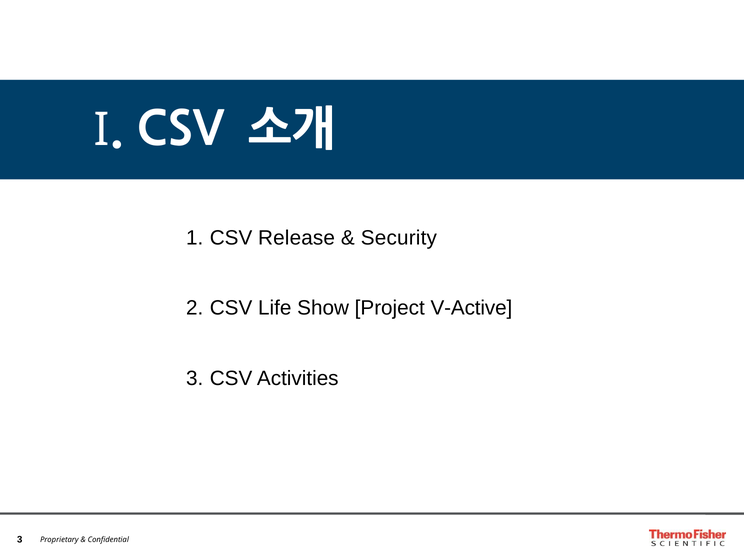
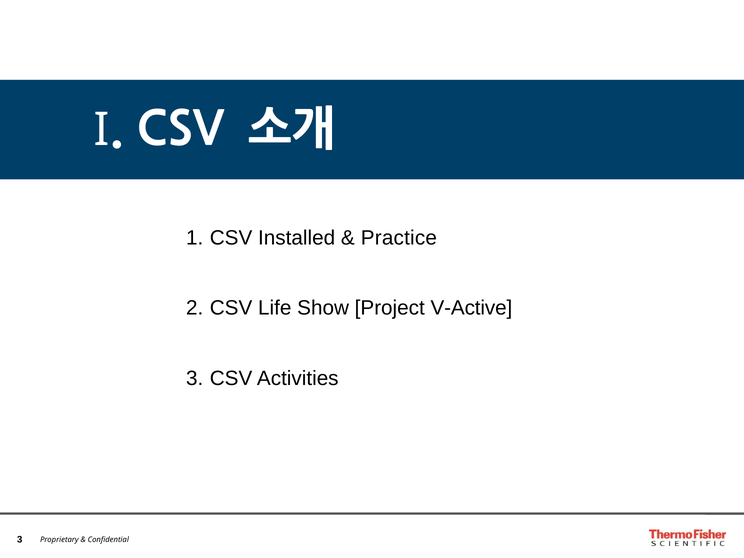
Release: Release -> Installed
Security: Security -> Practice
